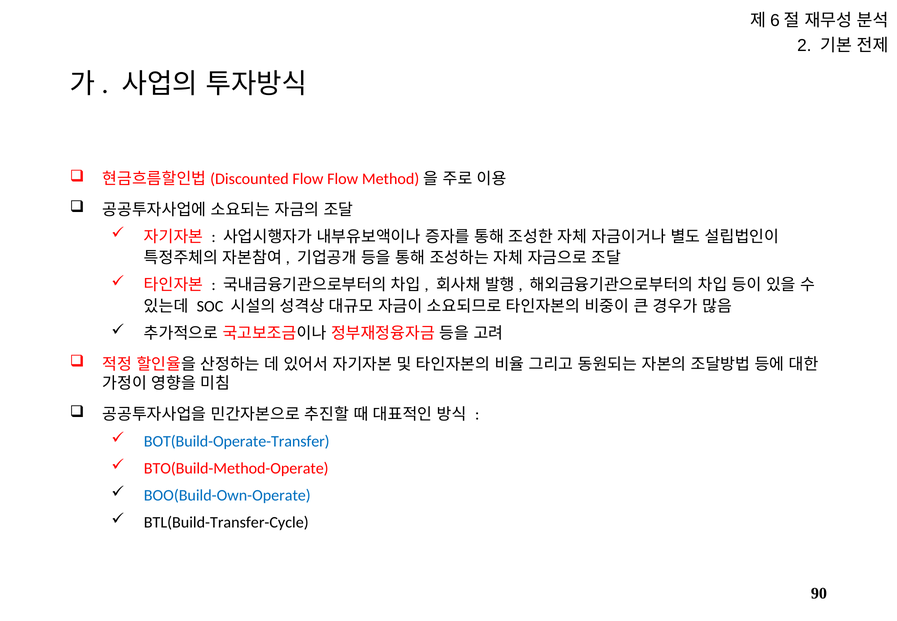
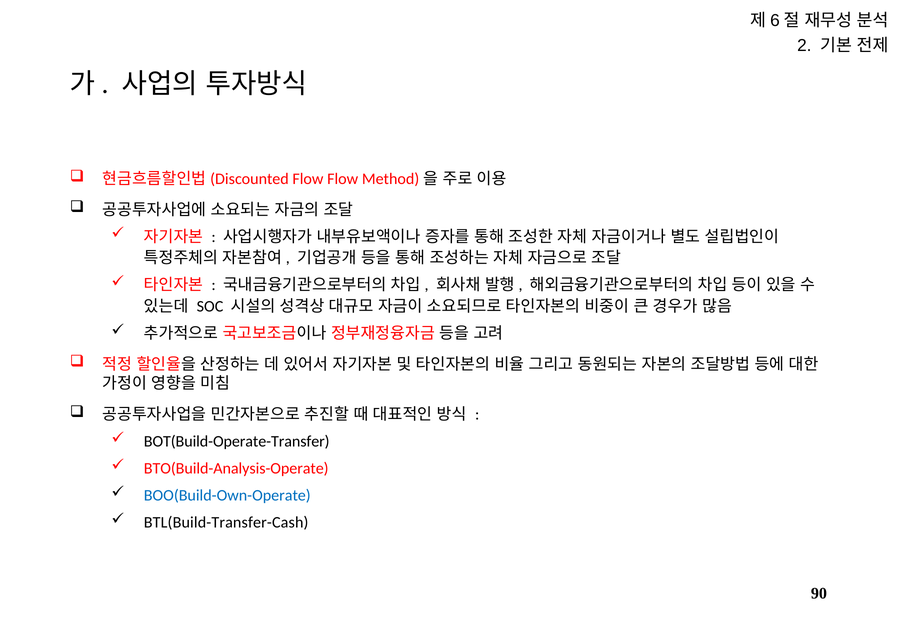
BOT(Build-Operate-Transfer colour: blue -> black
BTO(Build-Method-Operate: BTO(Build-Method-Operate -> BTO(Build-Analysis-Operate
BTL(Build-Transfer-Cycle: BTL(Build-Transfer-Cycle -> BTL(Build-Transfer-Cash
